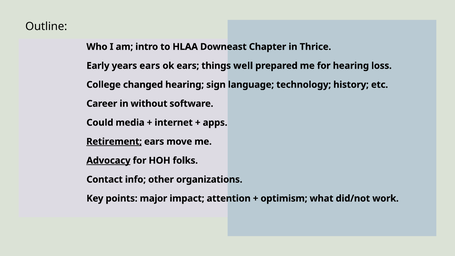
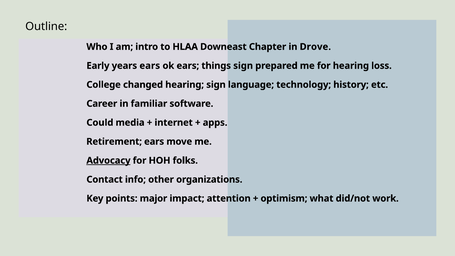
Thrice: Thrice -> Drove
things well: well -> sign
without: without -> familiar
Retirement underline: present -> none
